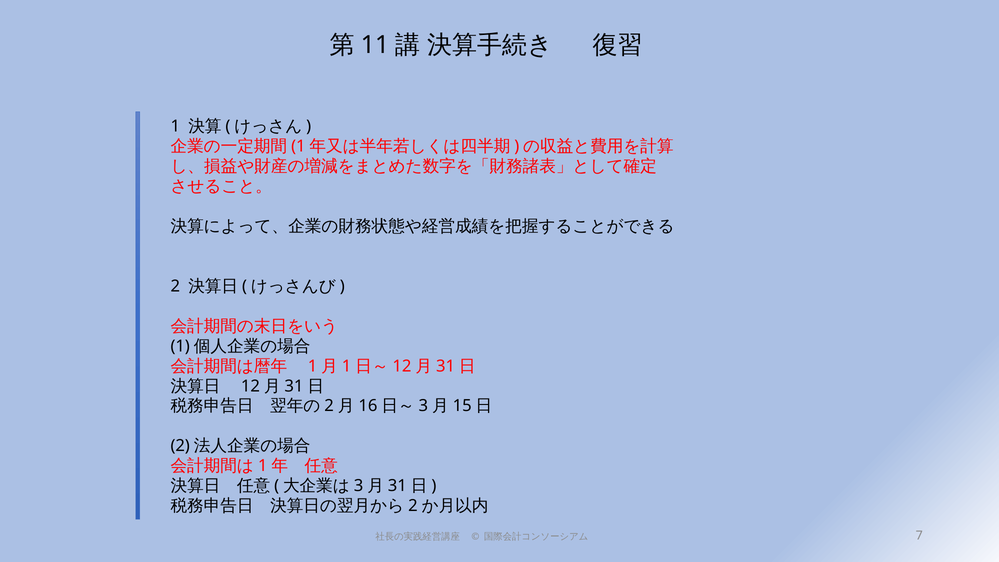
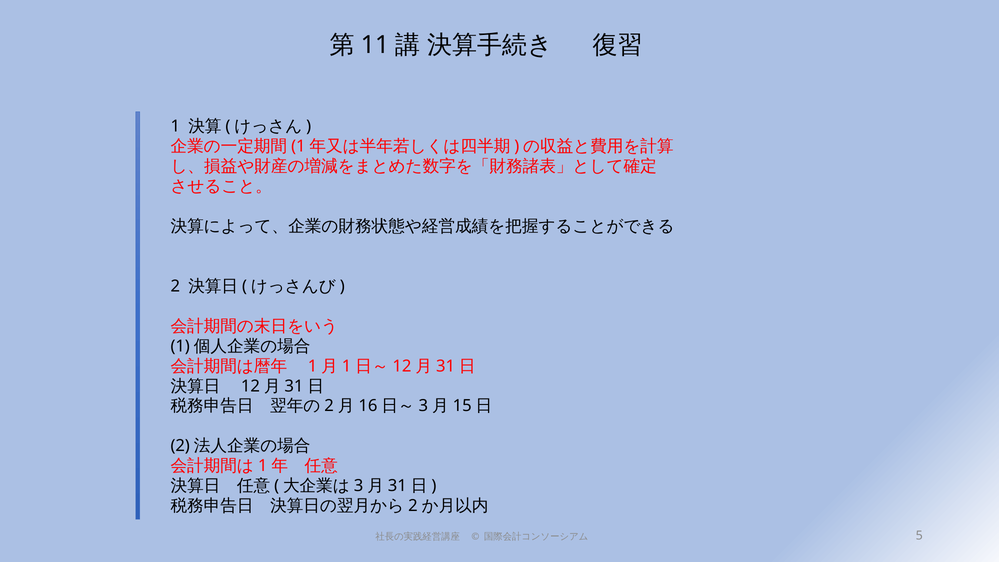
7: 7 -> 5
